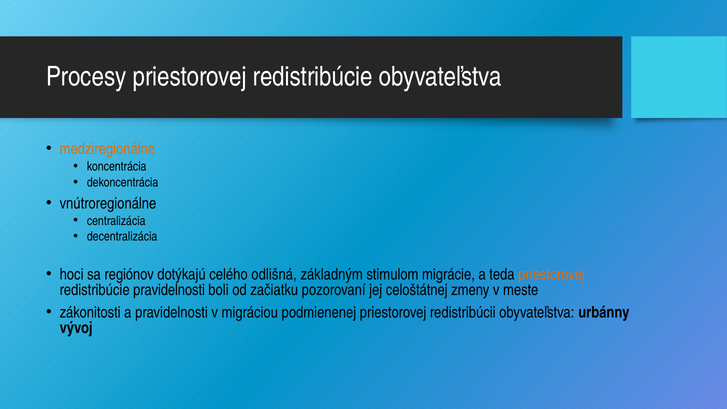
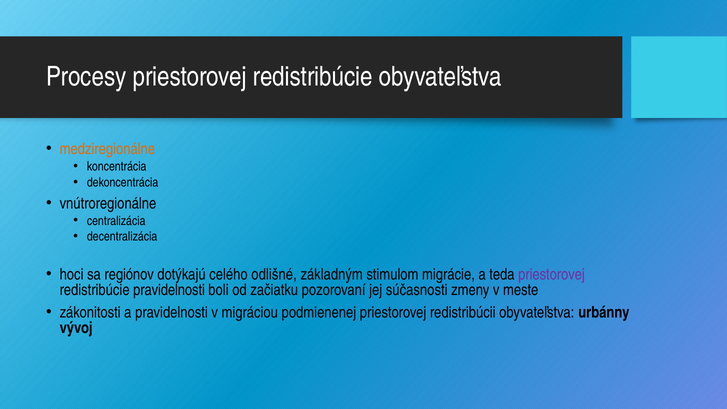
odlišná: odlišná -> odlišné
priestorovej at (552, 275) colour: orange -> purple
celoštátnej: celoštátnej -> súčasnosti
